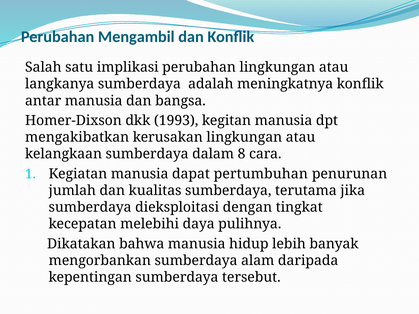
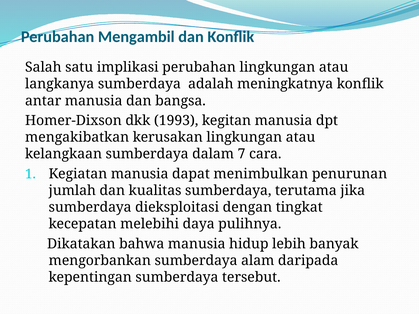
8: 8 -> 7
pertumbuhan: pertumbuhan -> menimbulkan
